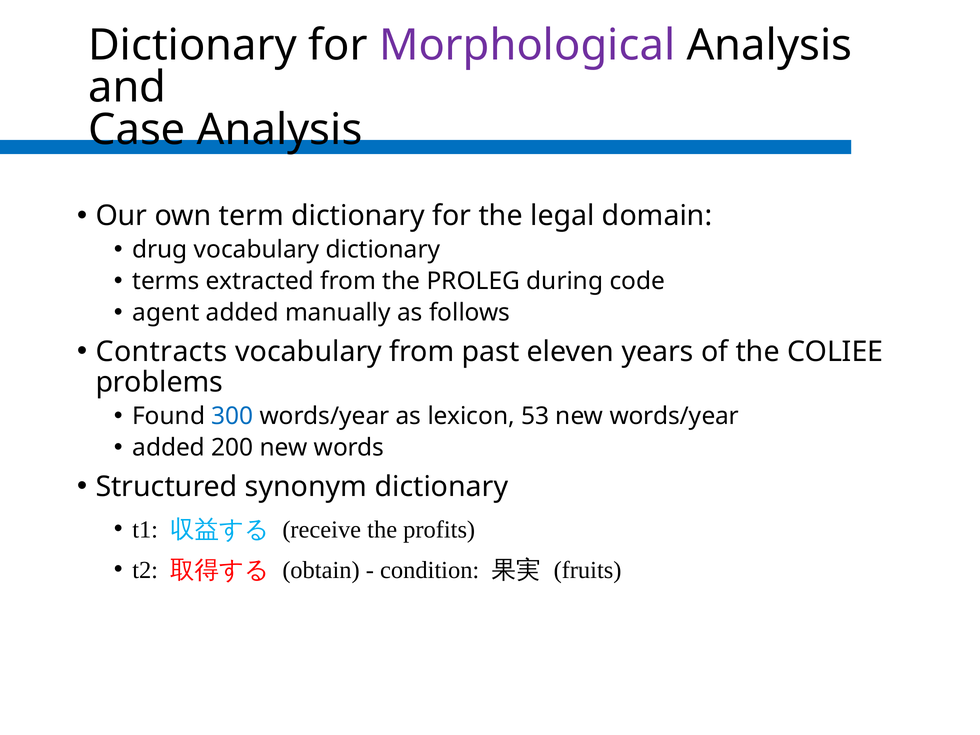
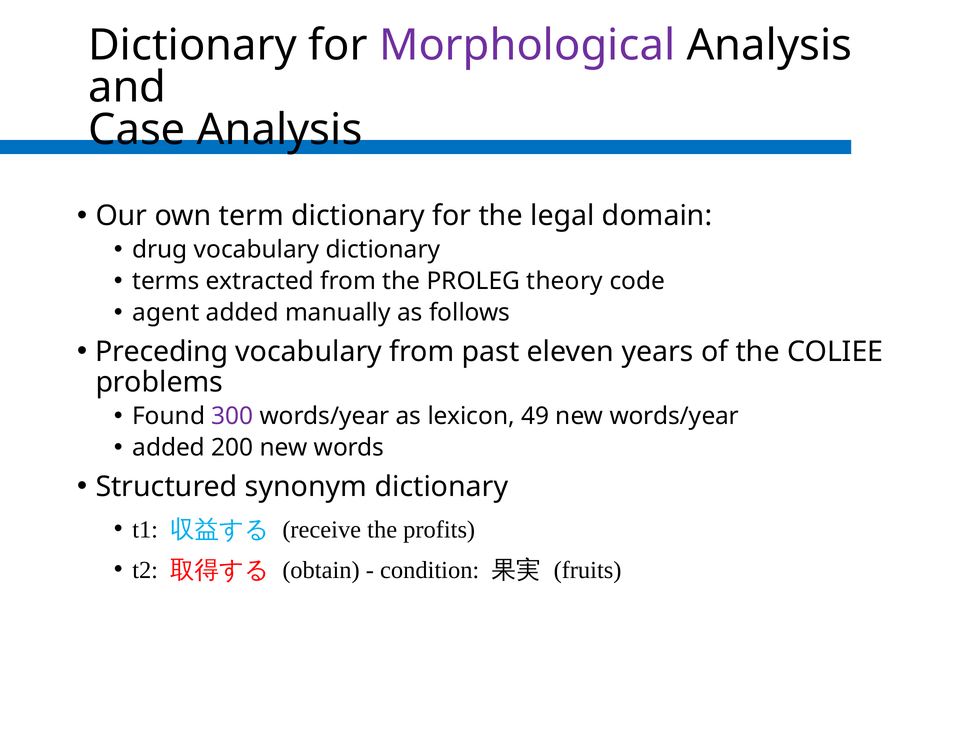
during: during -> theory
Contracts: Contracts -> Preceding
300 colour: blue -> purple
53: 53 -> 49
